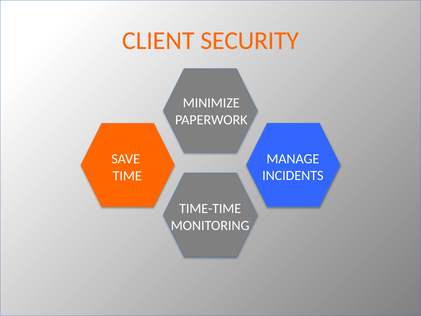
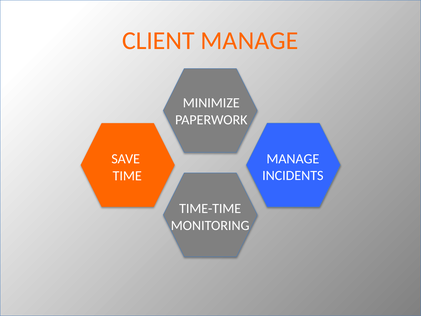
CLIENT SECURITY: SECURITY -> MANAGE
